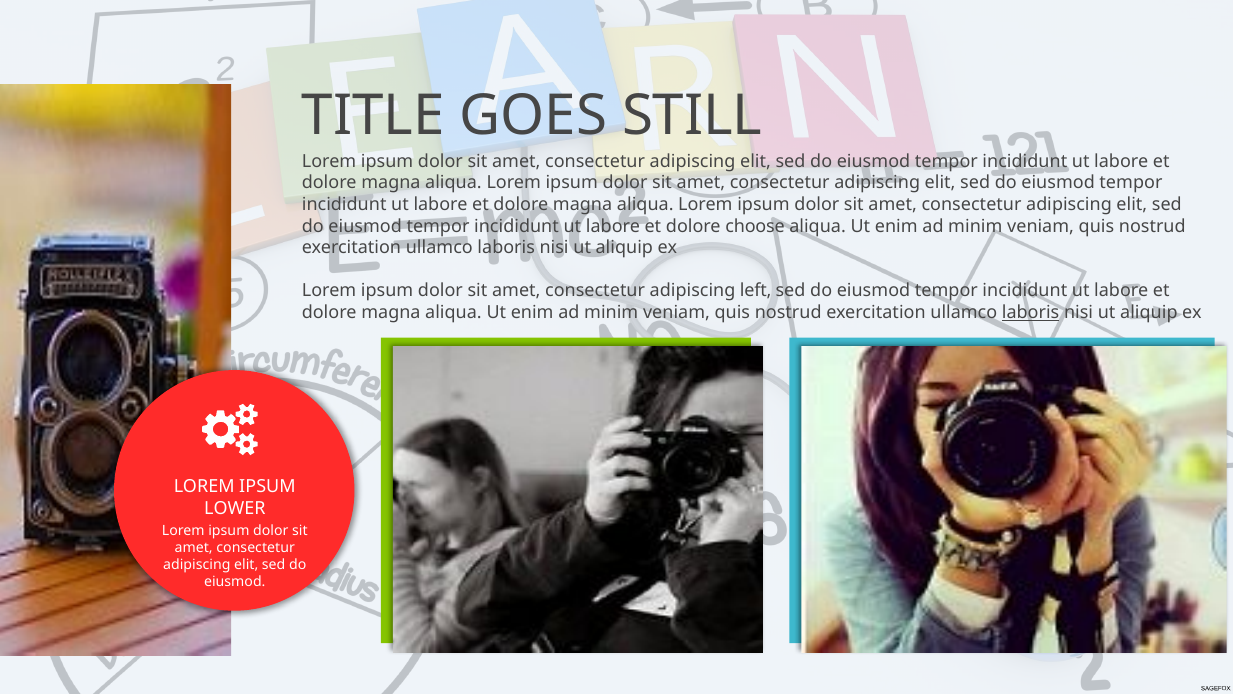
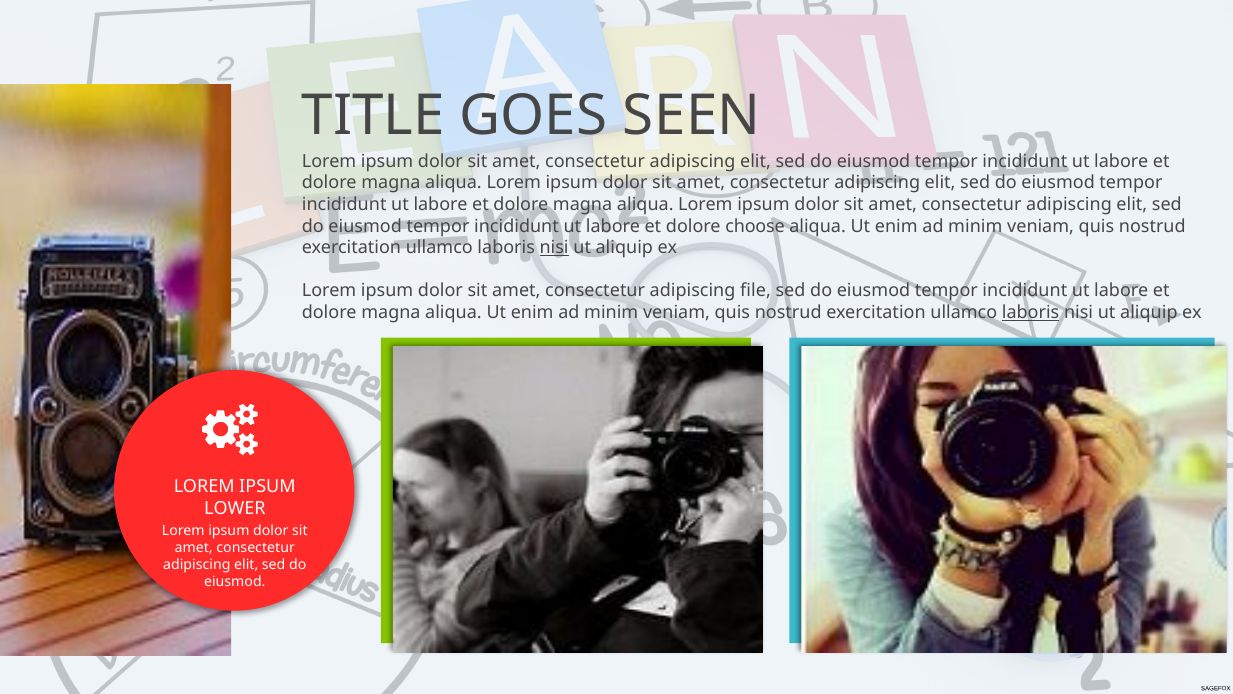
STILL: STILL -> SEEN
nisi at (554, 248) underline: none -> present
left: left -> file
